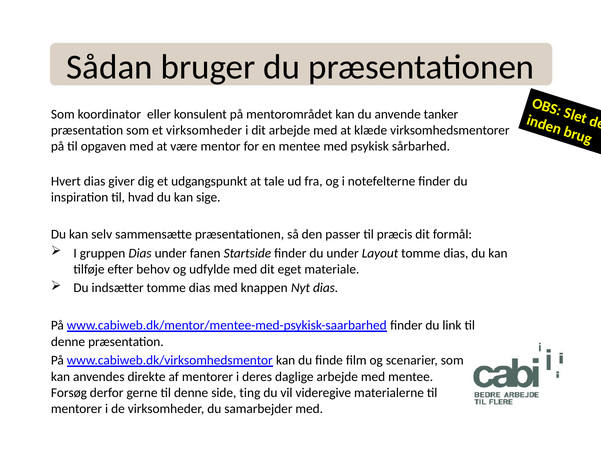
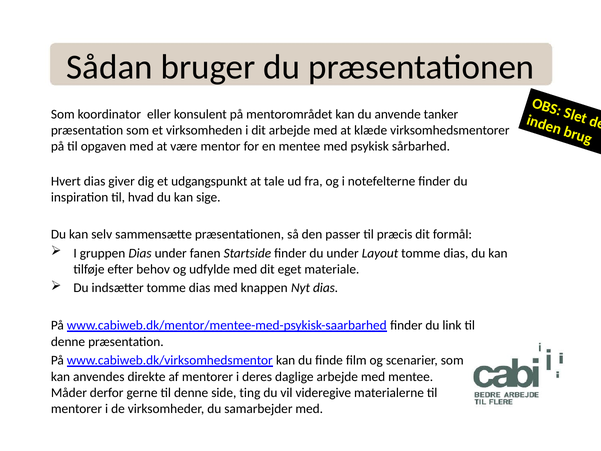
et virksomheder: virksomheder -> virksomheden
Forsøg: Forsøg -> Måder
